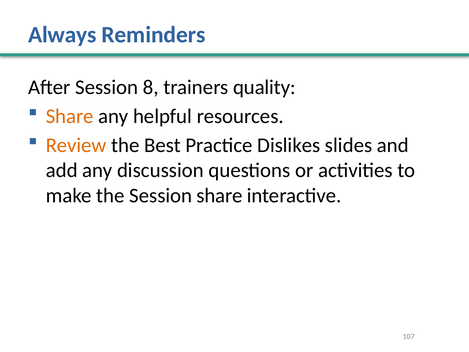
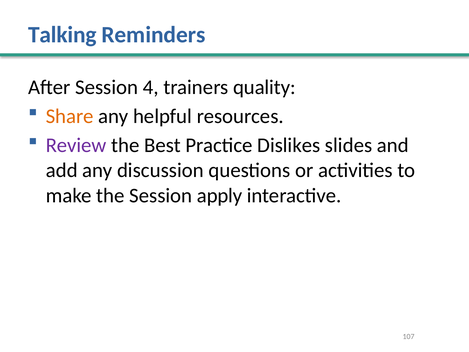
Always: Always -> Talking
8: 8 -> 4
Review colour: orange -> purple
Session share: share -> apply
